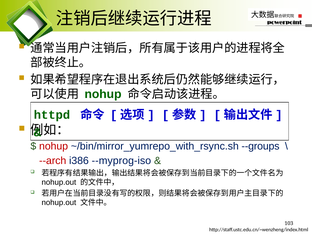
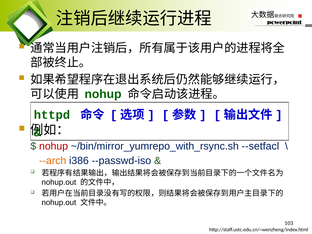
--groups: --groups -> --setfacl
--arch colour: red -> orange
--myprog-iso: --myprog-iso -> --passwd-iso
